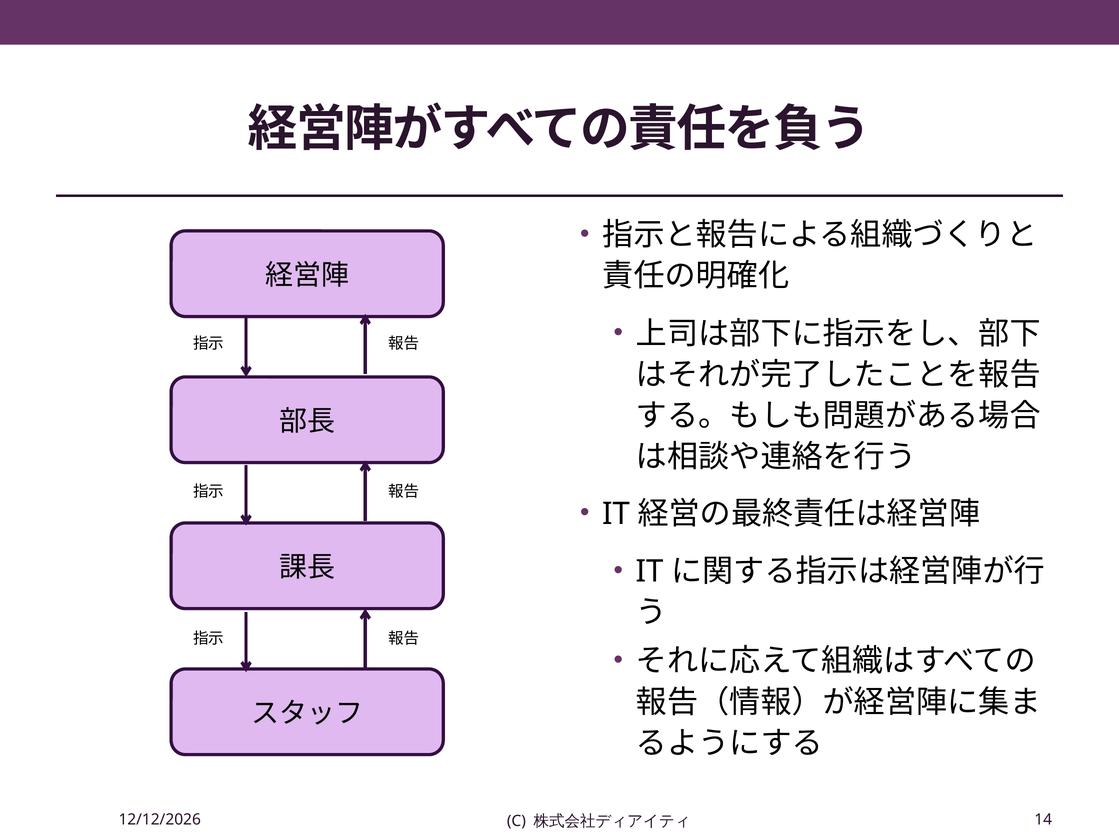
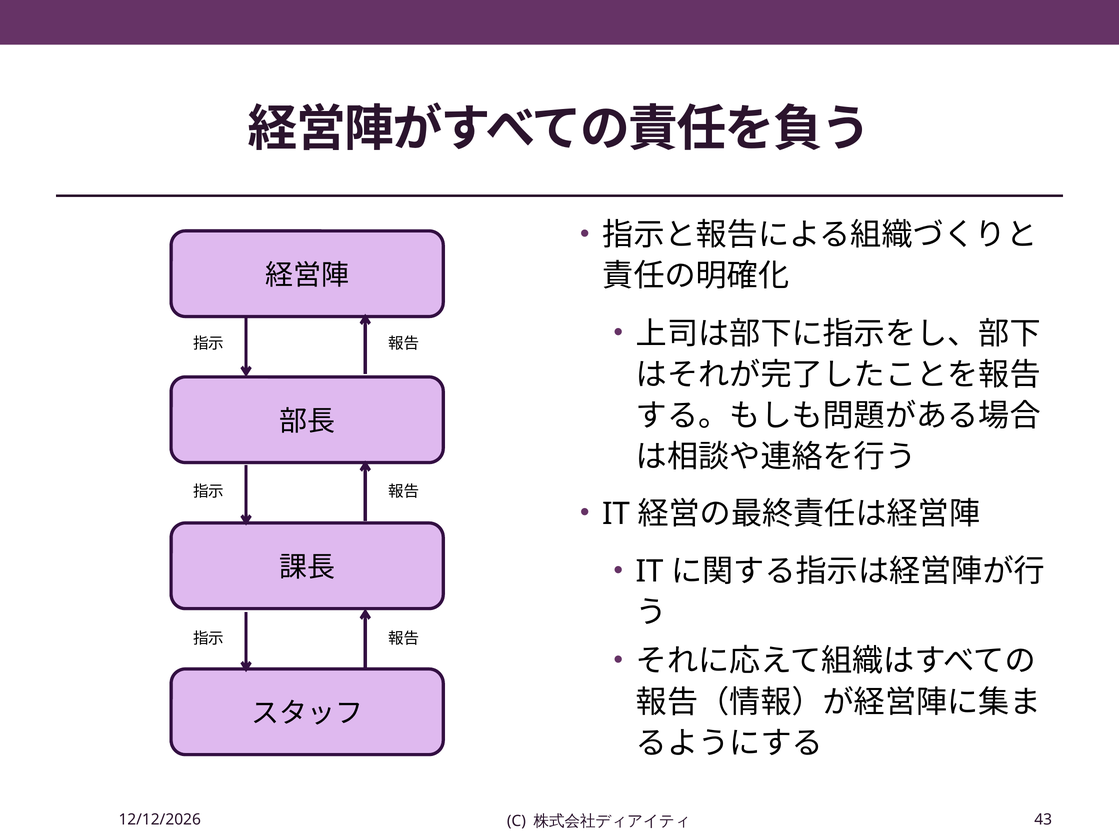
14: 14 -> 43
